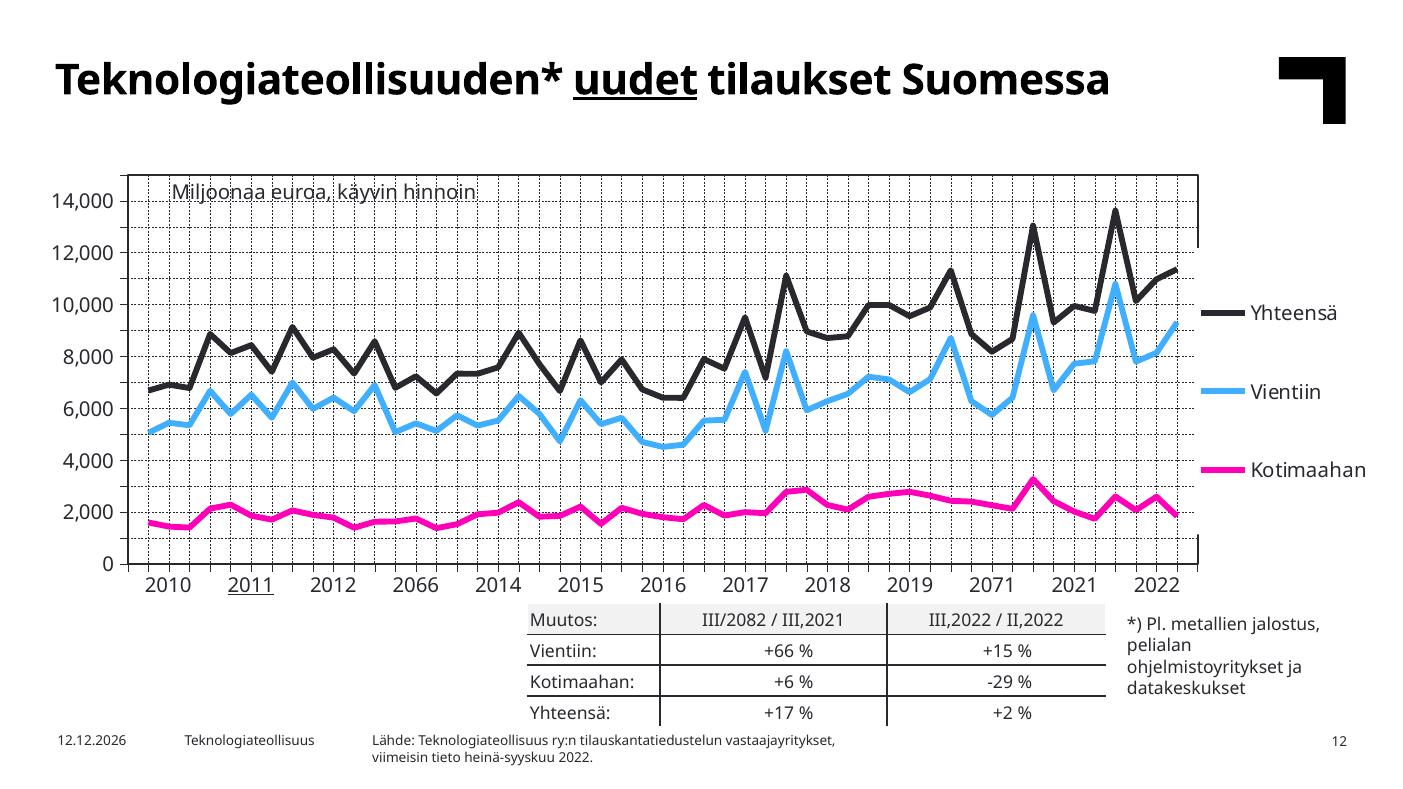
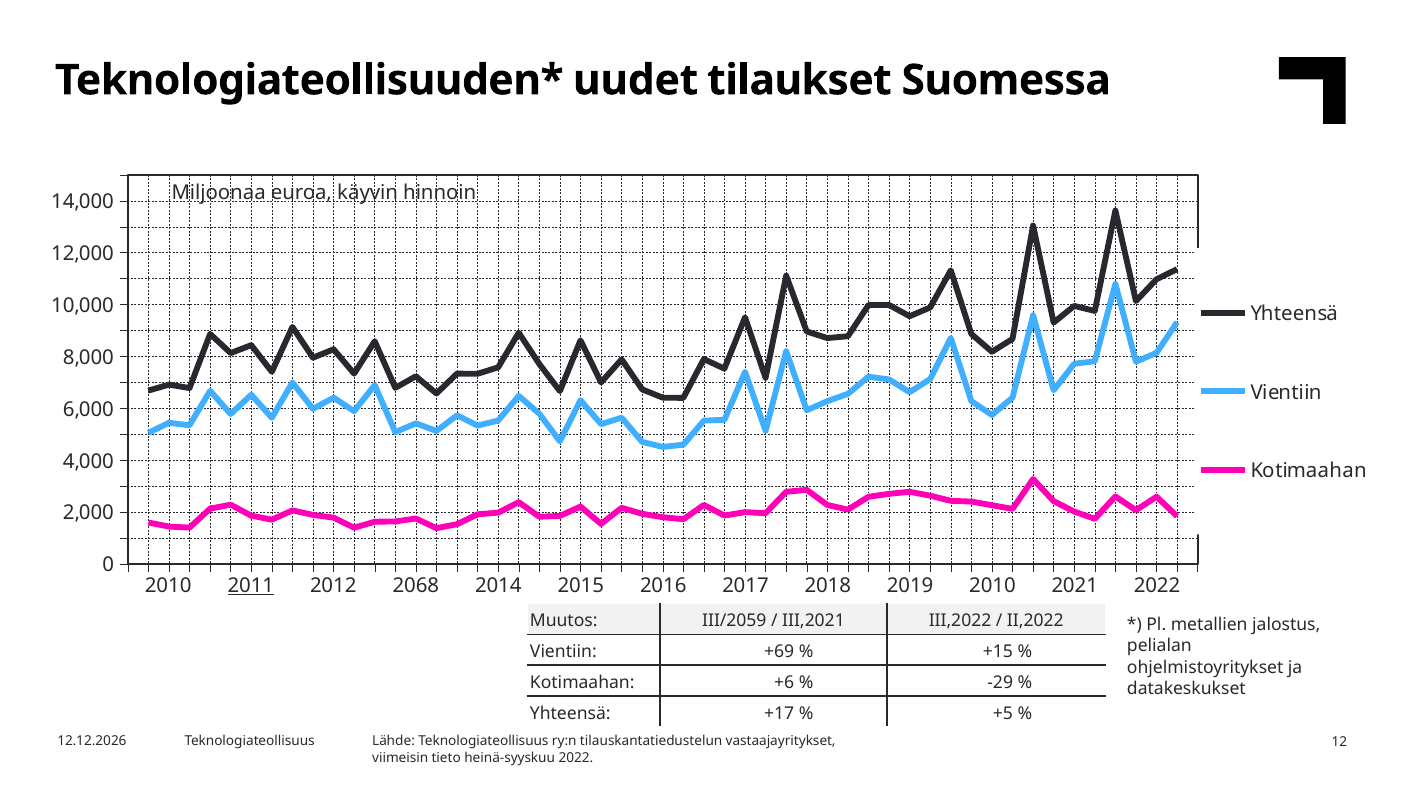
uudet underline: present -> none
2066: 2066 -> 2068
2019 2071: 2071 -> 2010
III/2082: III/2082 -> III/2059
+66: +66 -> +69
+2: +2 -> +5
